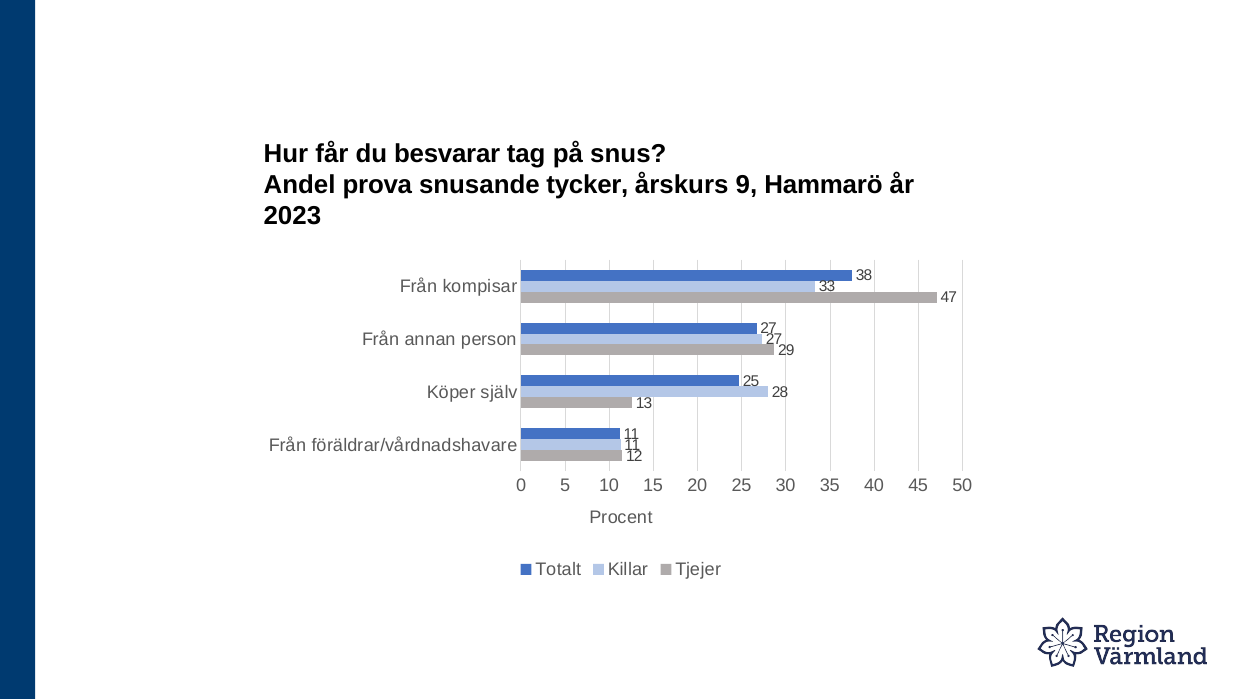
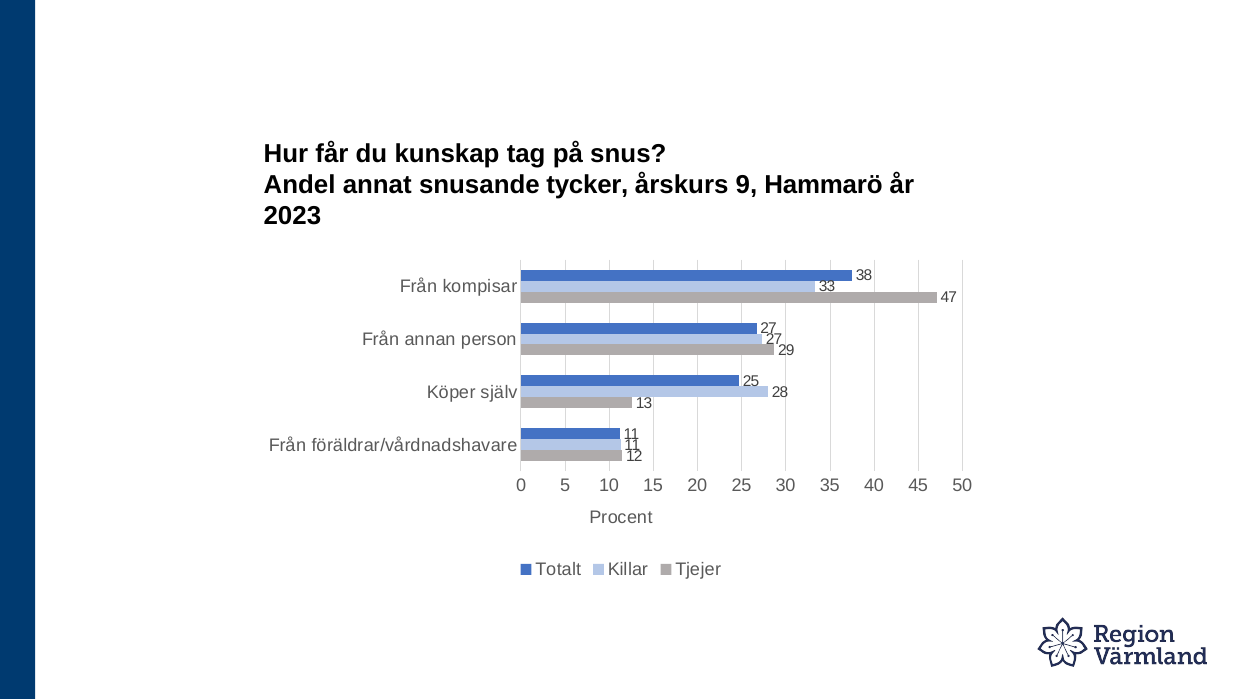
besvarar: besvarar -> kunskap
prova: prova -> annat
